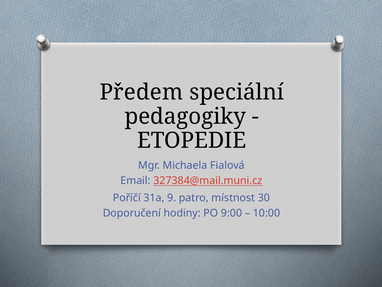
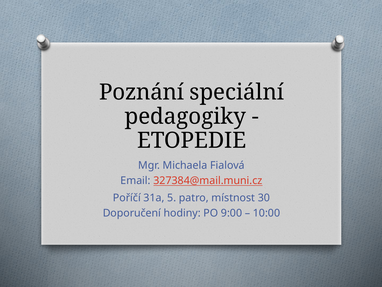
Předem: Předem -> Poznání
9: 9 -> 5
